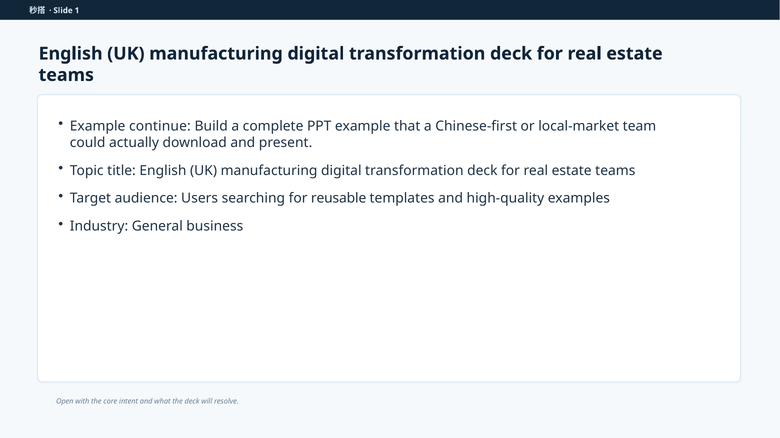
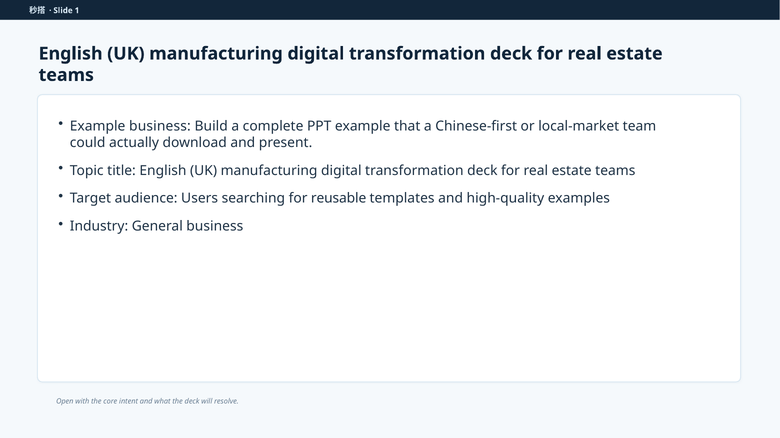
Example continue: continue -> business
